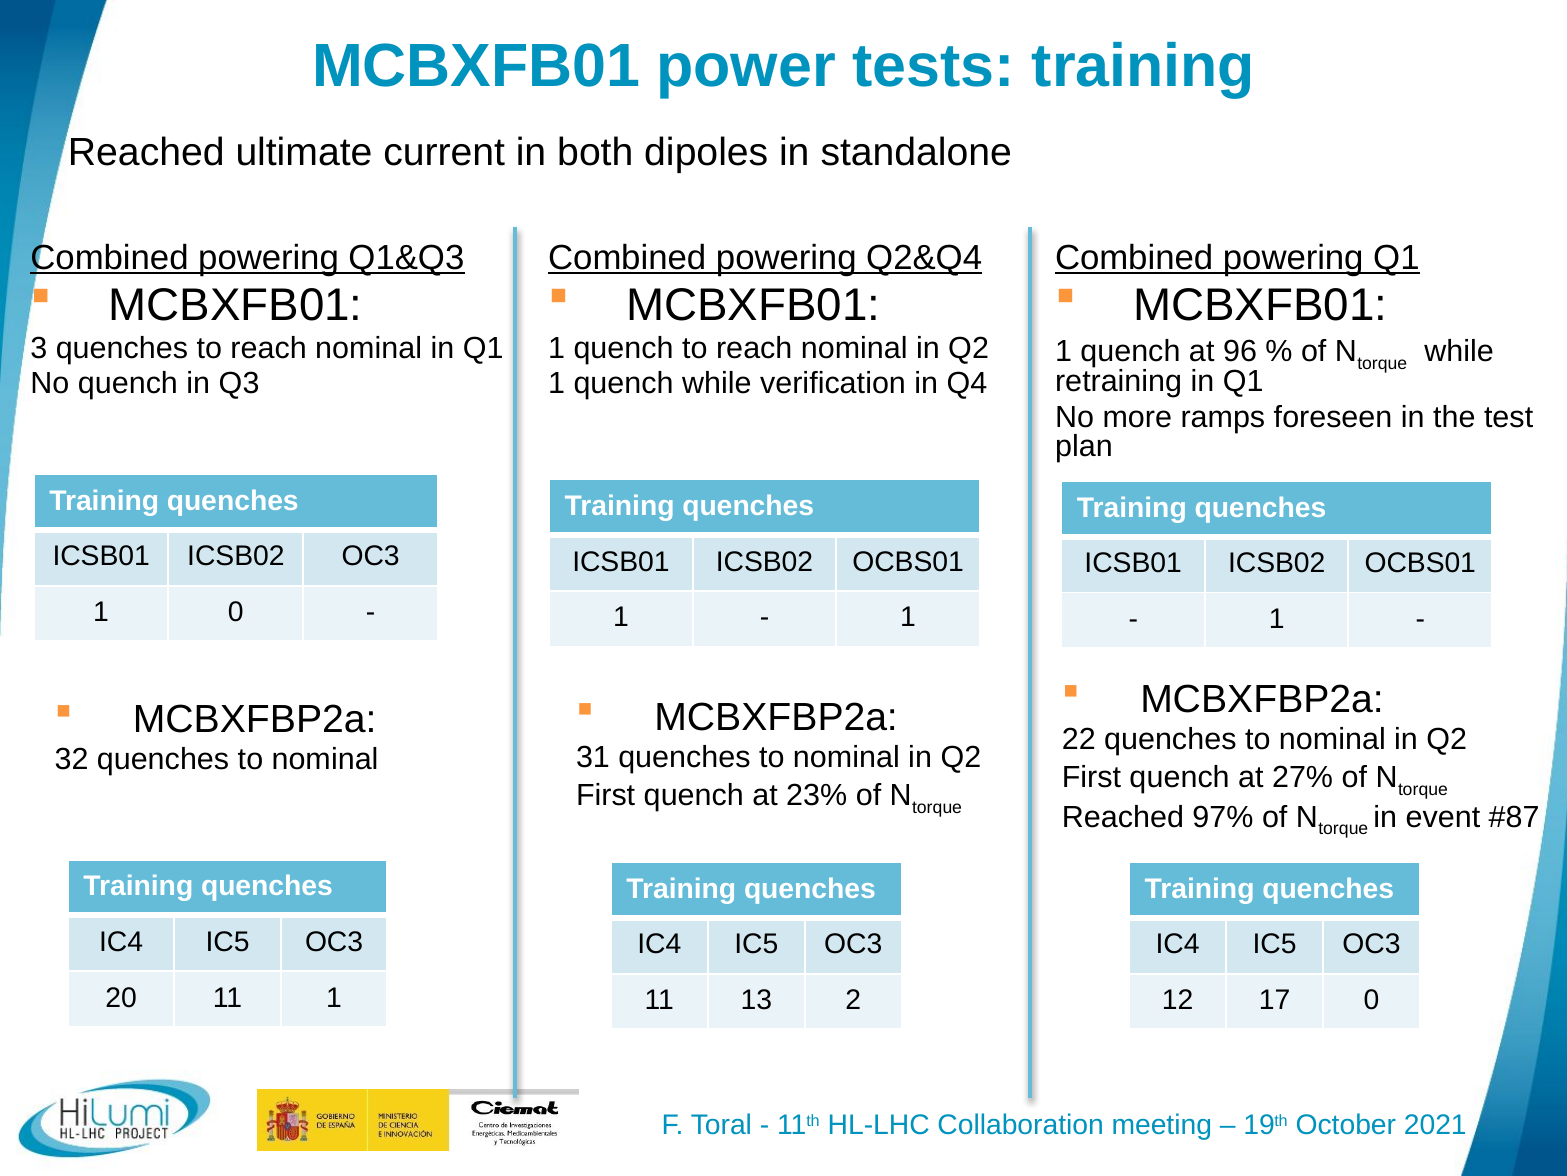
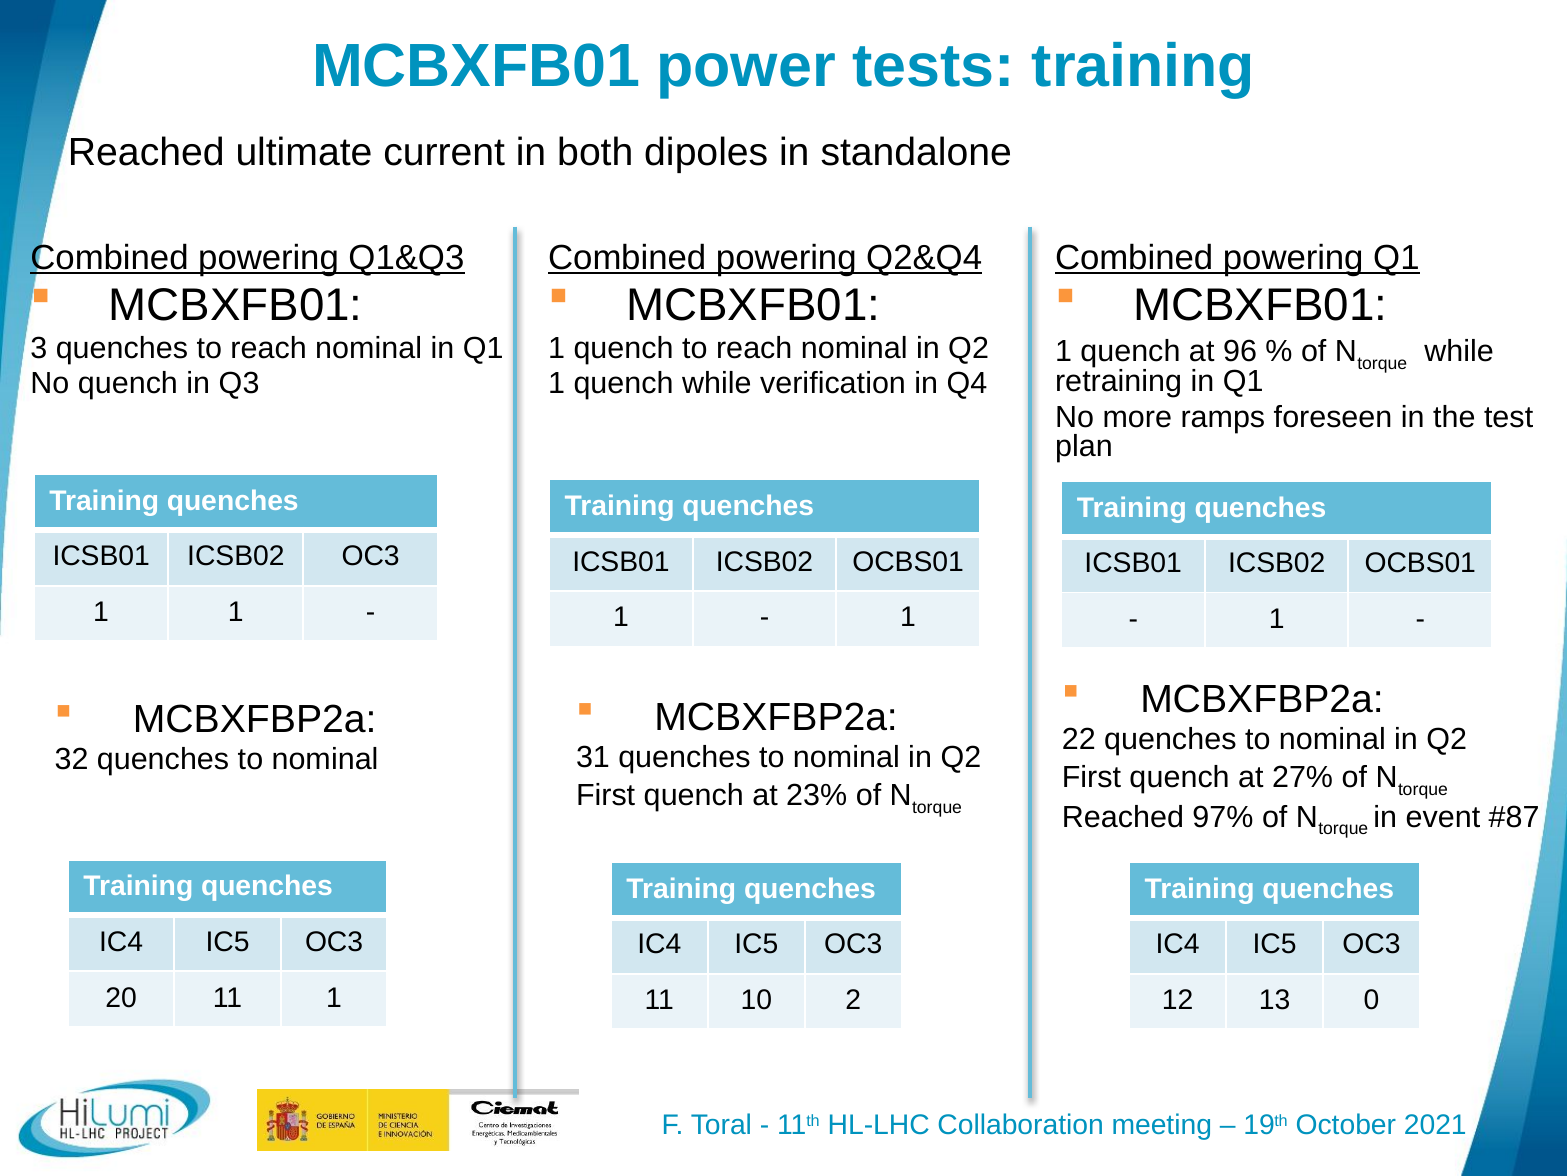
1 0: 0 -> 1
13: 13 -> 10
17: 17 -> 13
